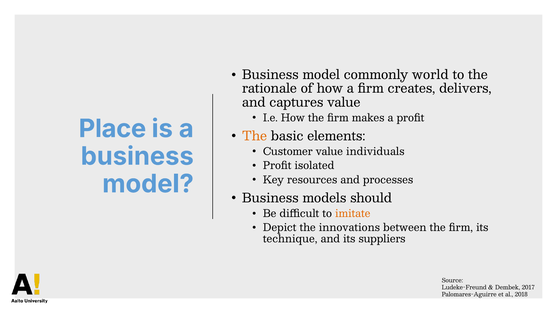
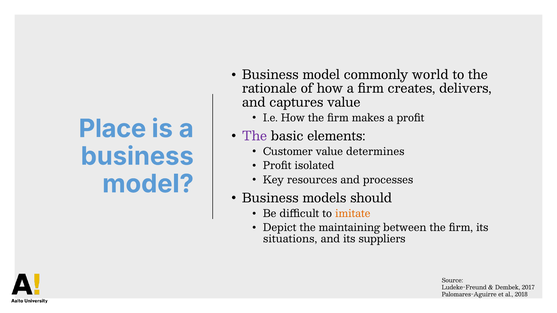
The at (254, 136) colour: orange -> purple
individuals: individuals -> determines
innovations: innovations -> maintaining
technique: technique -> situations
